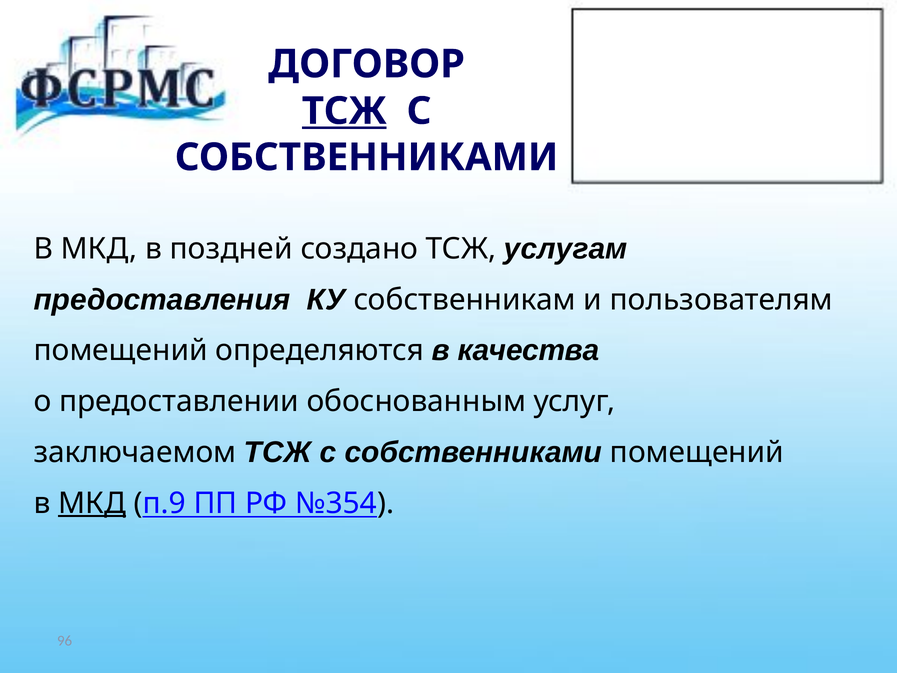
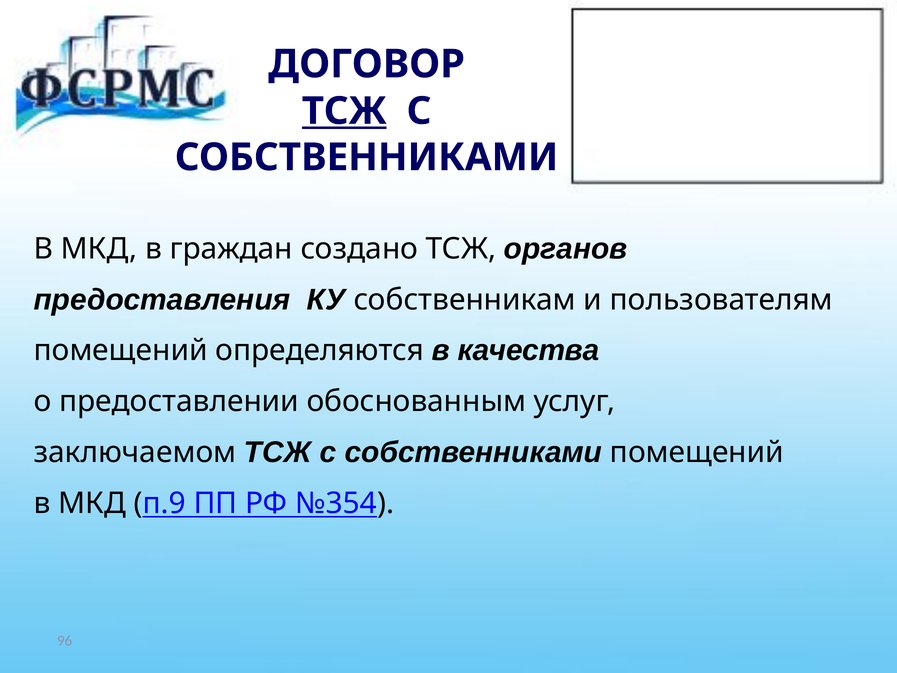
поздней: поздней -> граждан
услугам: услугам -> органов
МКД at (92, 503) underline: present -> none
